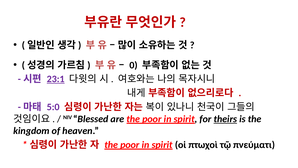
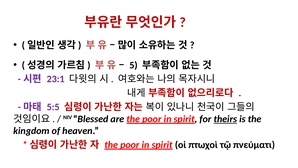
0: 0 -> 5
23:1 underline: present -> none
5:0: 5:0 -> 5:5
